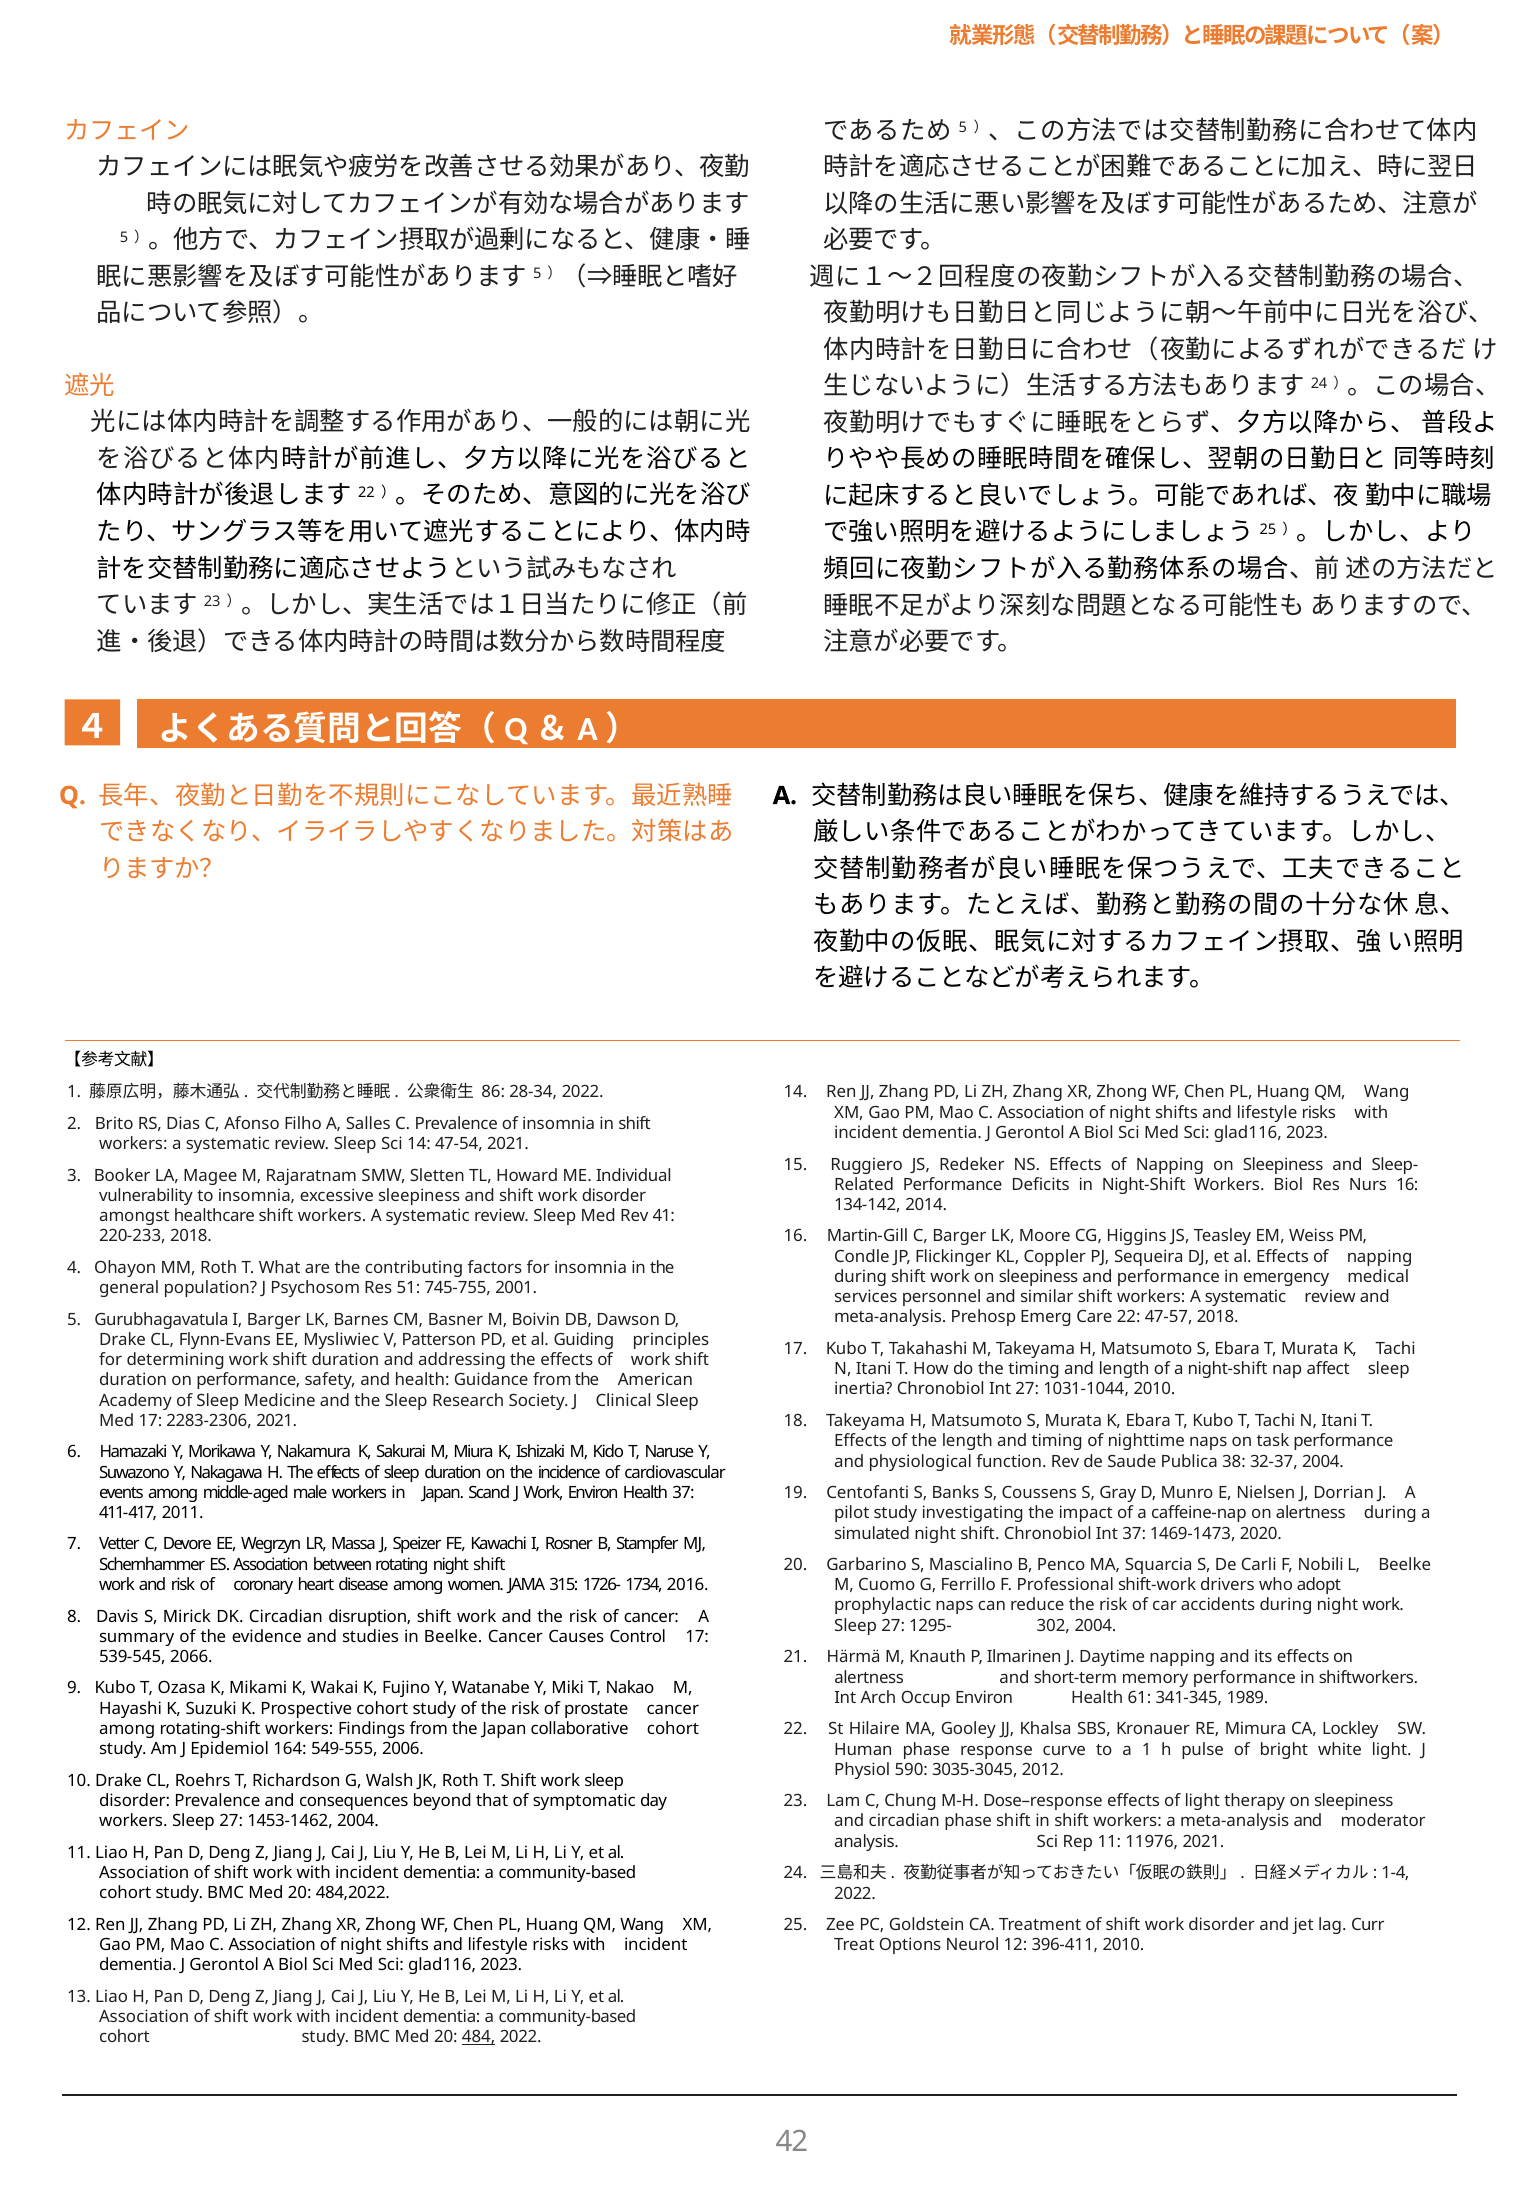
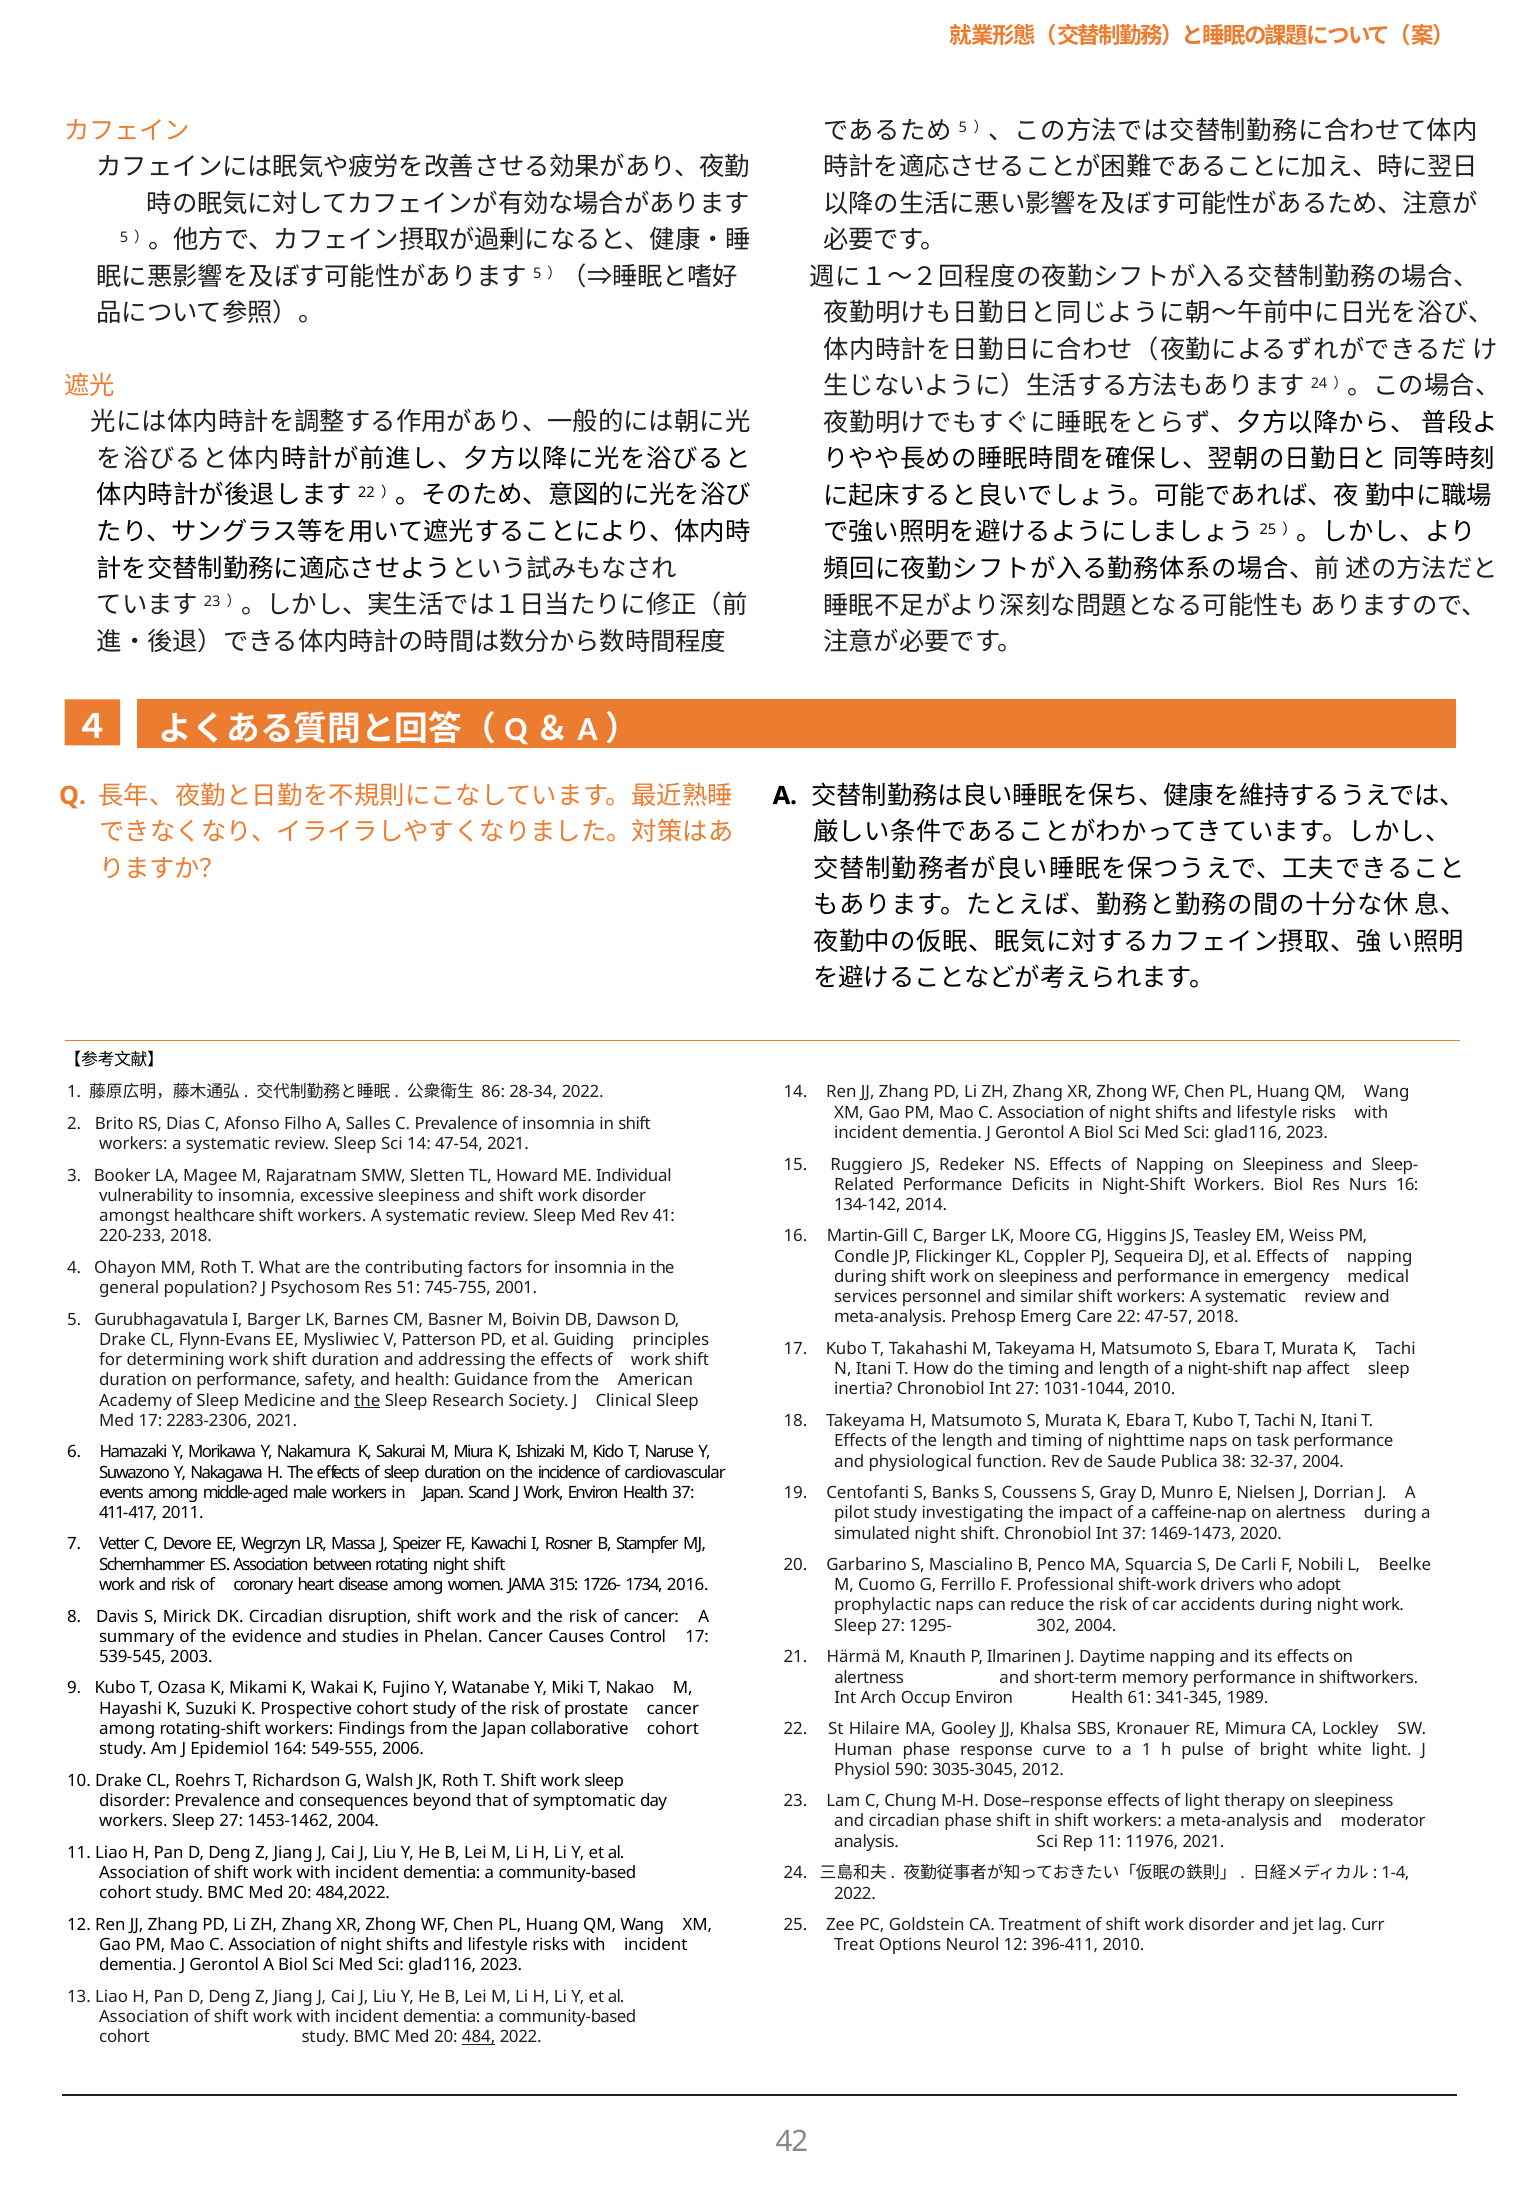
the at (367, 1401) underline: none -> present
in Beelke: Beelke -> Phelan
2066: 2066 -> 2003
